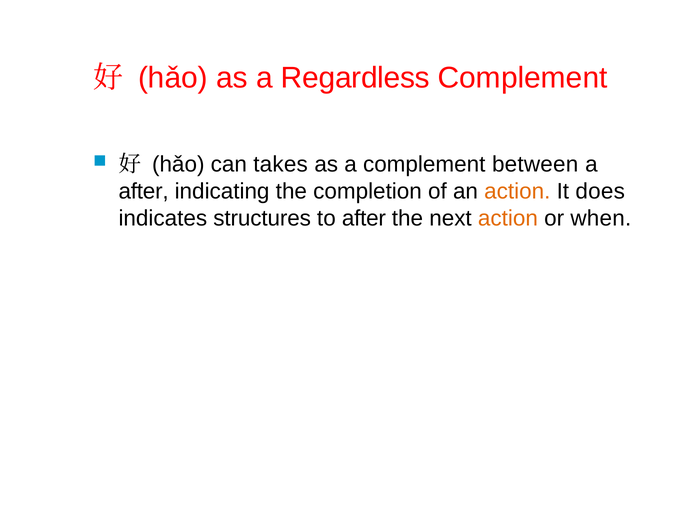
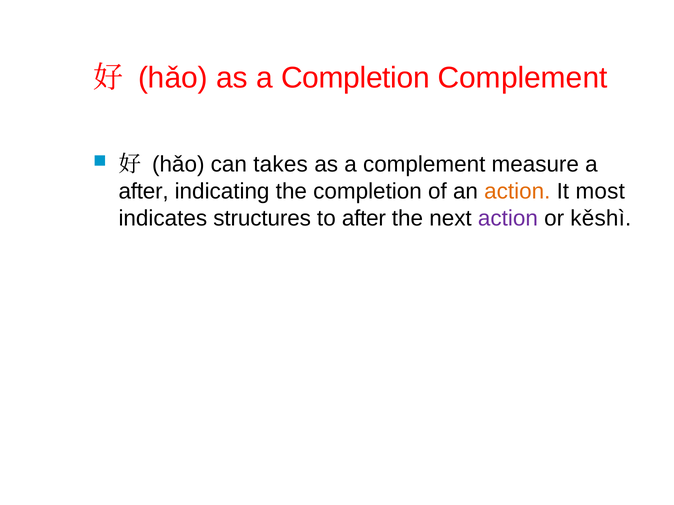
a Regardless: Regardless -> Completion
between: between -> measure
does: does -> most
action at (508, 218) colour: orange -> purple
when: when -> kěshì
